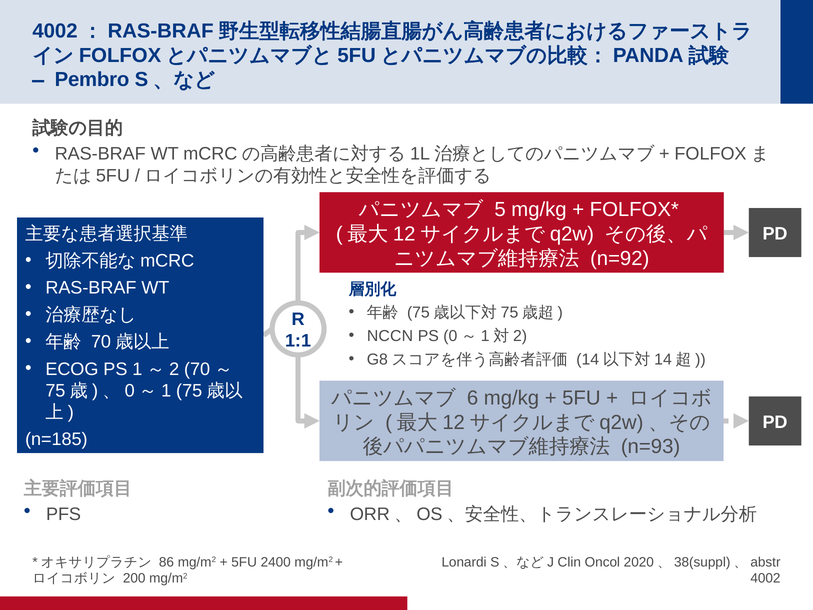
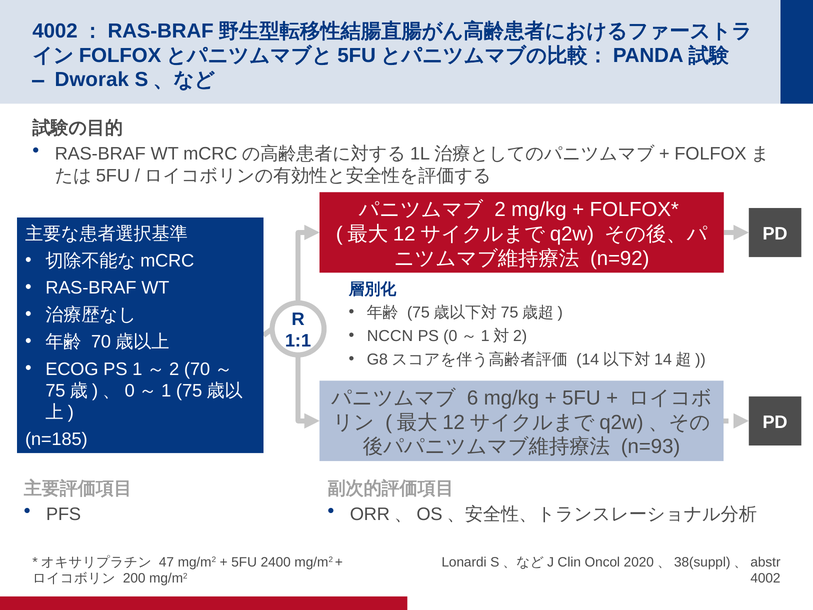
Pembro: Pembro -> Dworak
5: 5 -> 2
86: 86 -> 47
